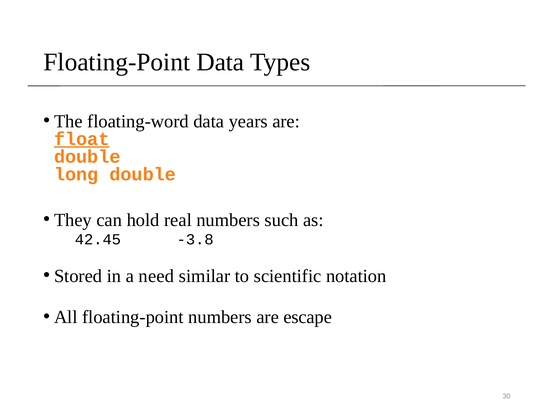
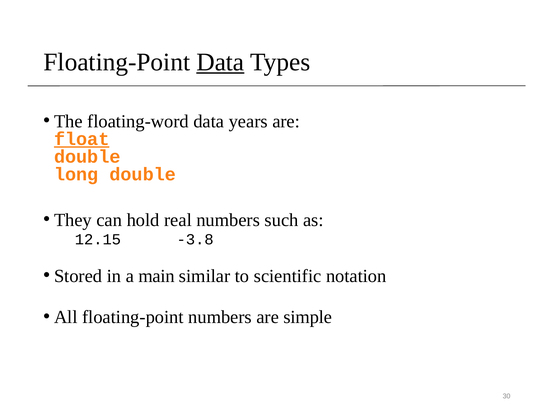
Data at (220, 62) underline: none -> present
42.45: 42.45 -> 12.15
need: need -> main
escape: escape -> simple
